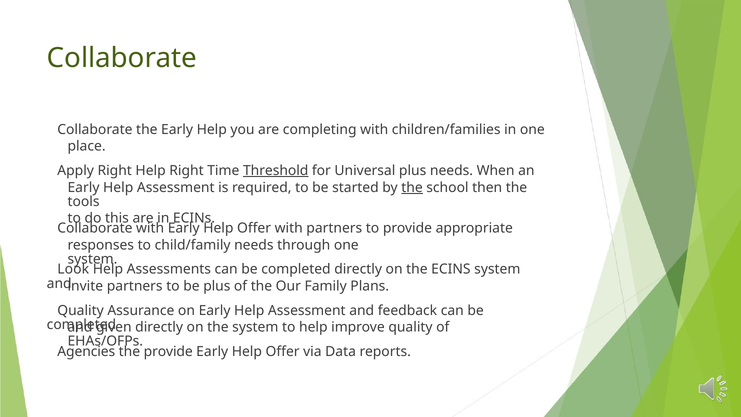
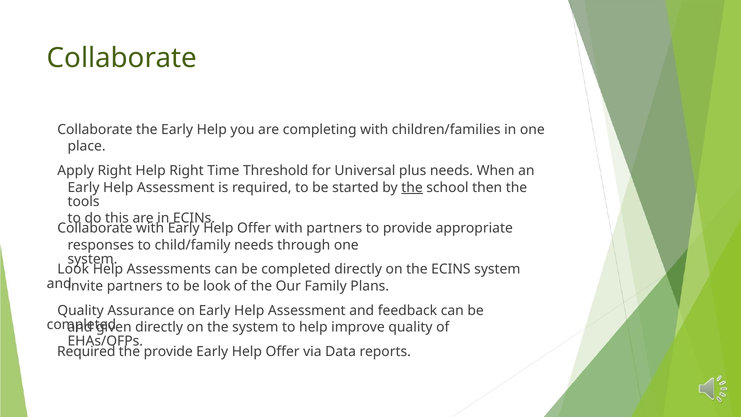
Threshold underline: present -> none
be plus: plus -> look
Agencies at (86, 351): Agencies -> Required
